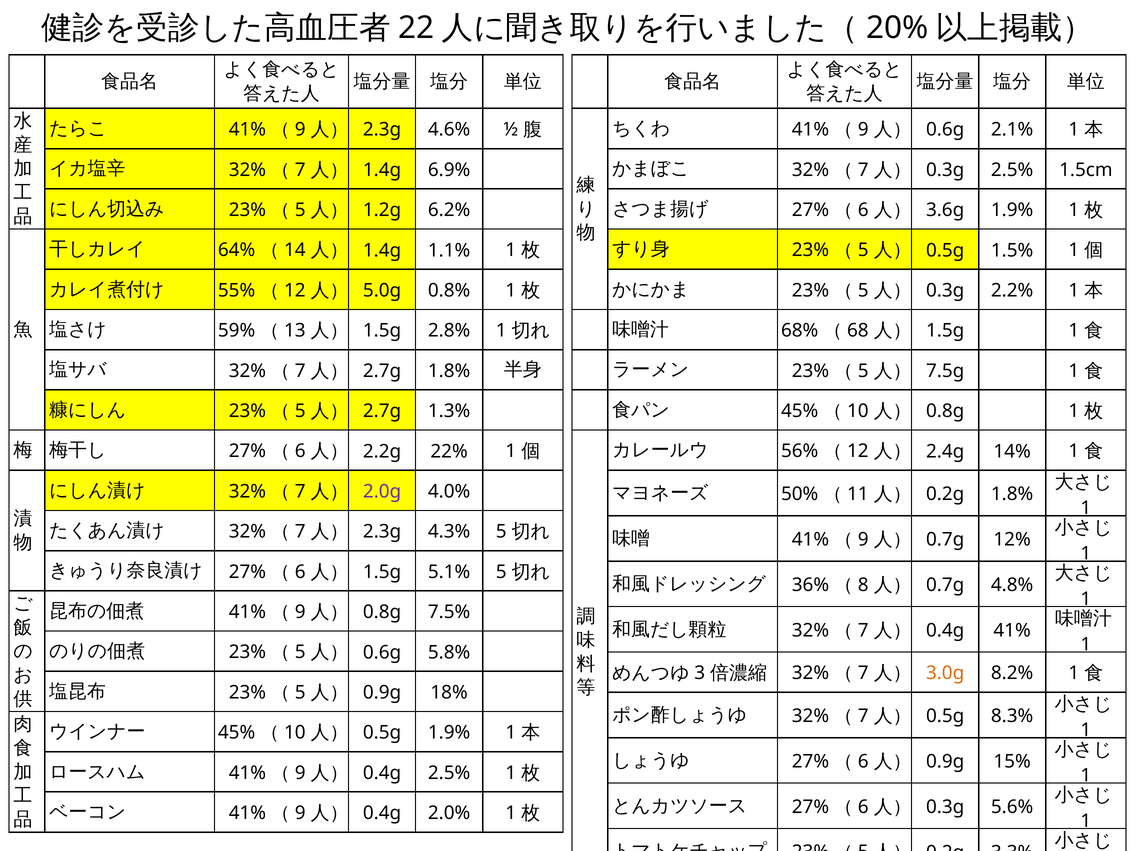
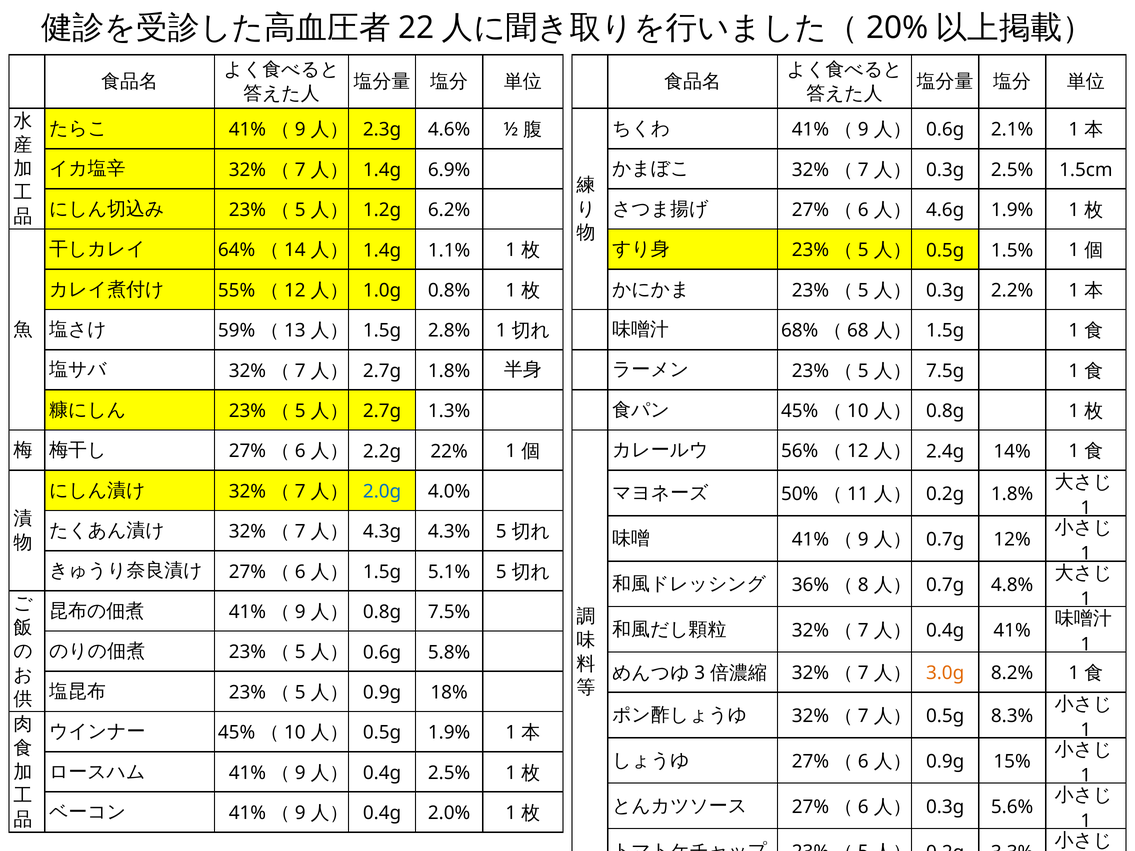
3.6g: 3.6g -> 4.6g
5.0g: 5.0g -> 1.0g
2.0g colour: purple -> blue
2.3g at (382, 532): 2.3g -> 4.3g
